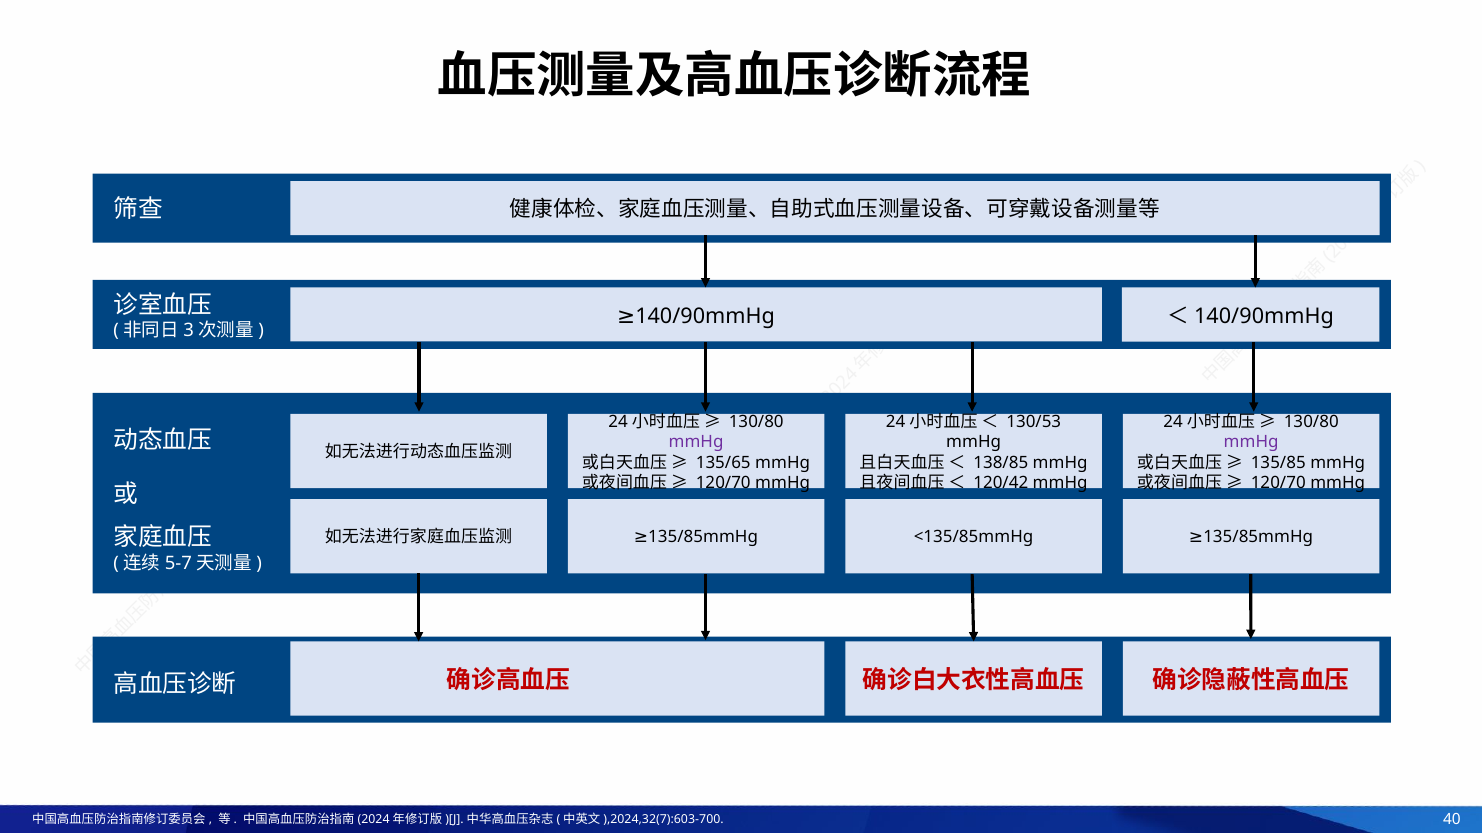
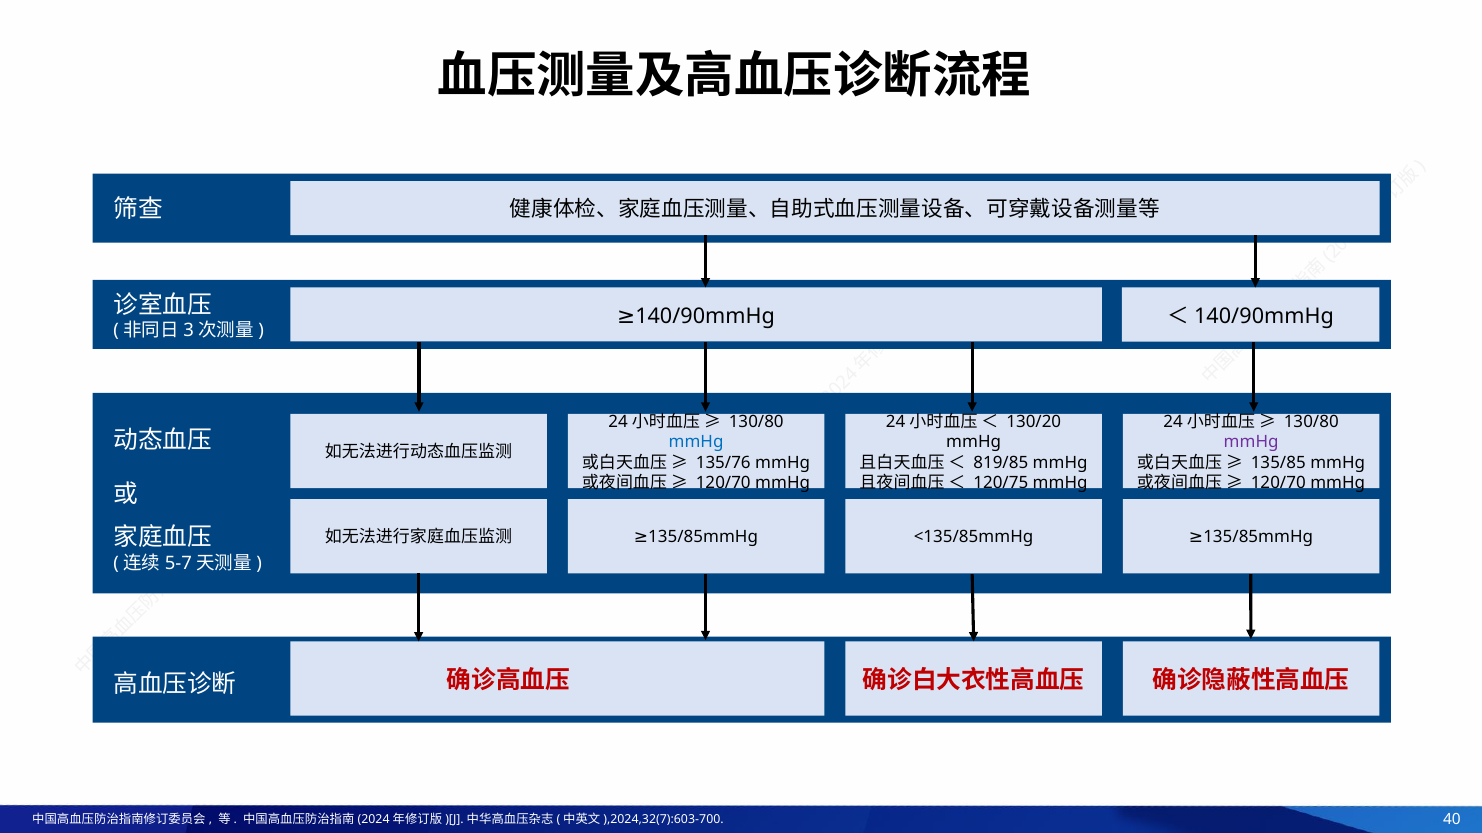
130/53: 130/53 -> 130/20
mmHg at (696, 442) colour: purple -> blue
135/65: 135/65 -> 135/76
138/85: 138/85 -> 819/85
120/42: 120/42 -> 120/75
